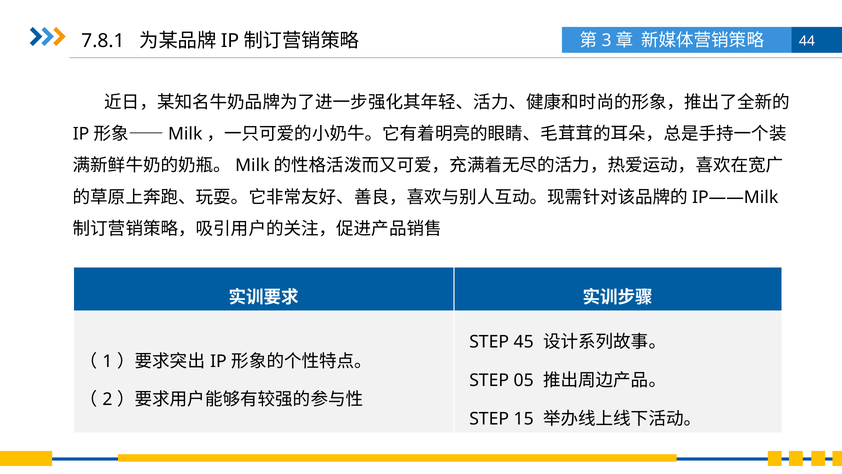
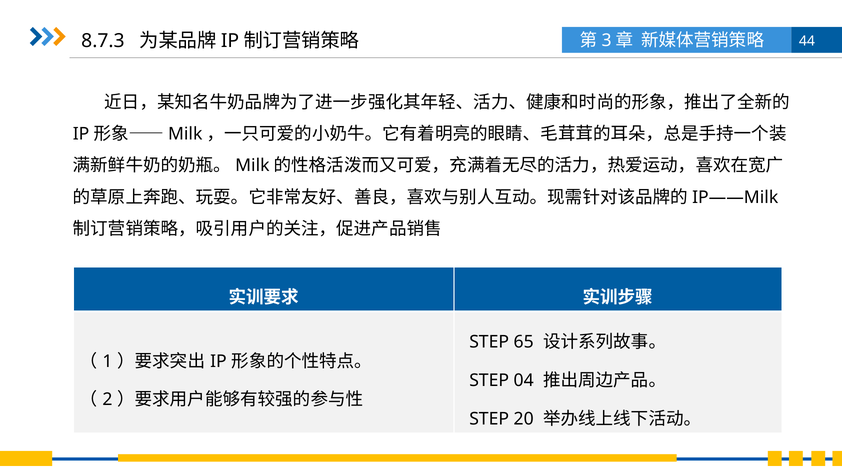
7.8.1: 7.8.1 -> 8.7.3
45: 45 -> 65
05: 05 -> 04
15: 15 -> 20
